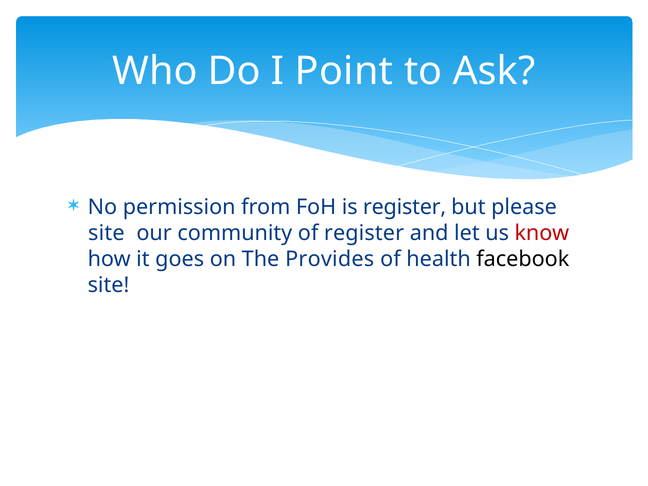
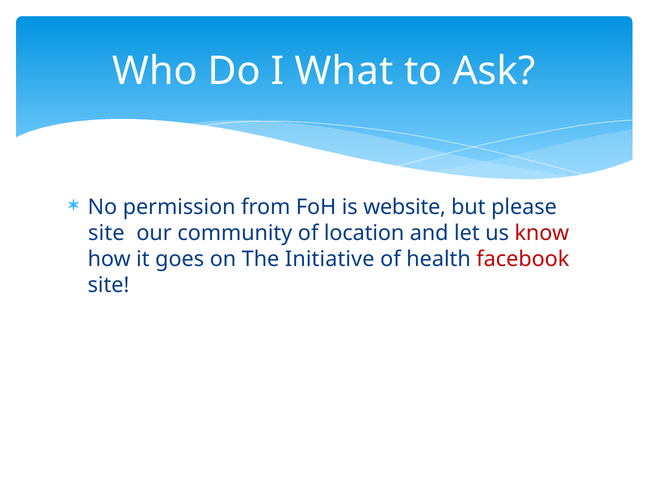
Point: Point -> What
is register: register -> website
of register: register -> location
Provides: Provides -> Initiative
facebook colour: black -> red
